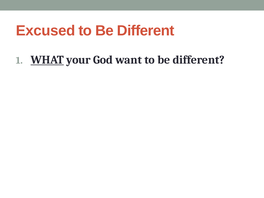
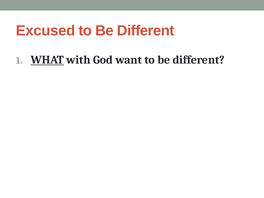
your: your -> with
